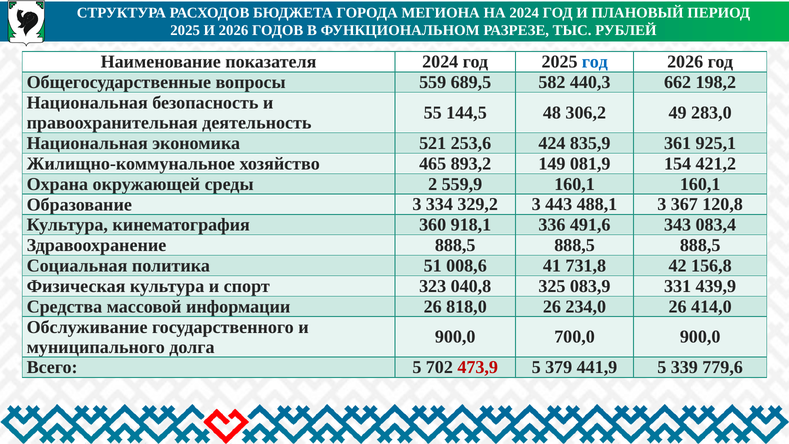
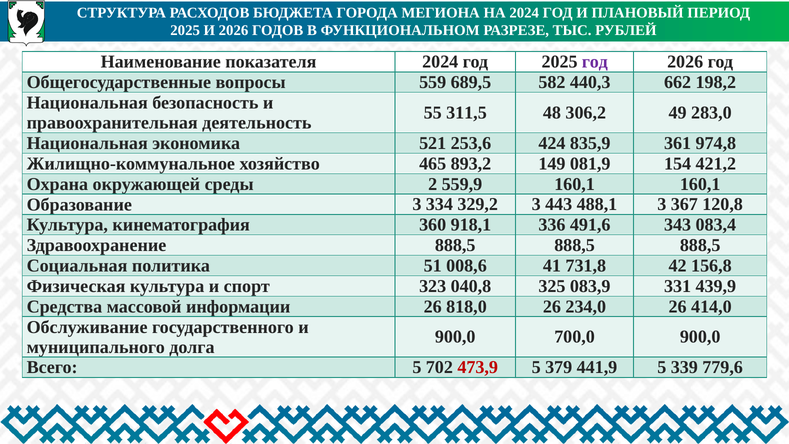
год at (595, 62) colour: blue -> purple
144,5: 144,5 -> 311,5
925,1: 925,1 -> 974,8
